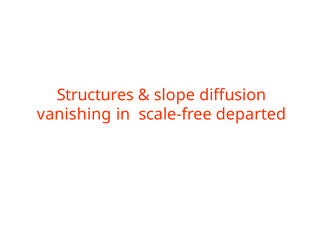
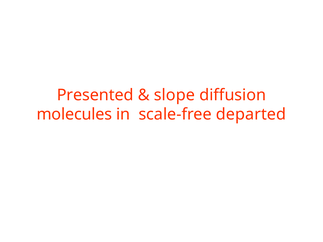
Structures: Structures -> Presented
vanishing: vanishing -> molecules
